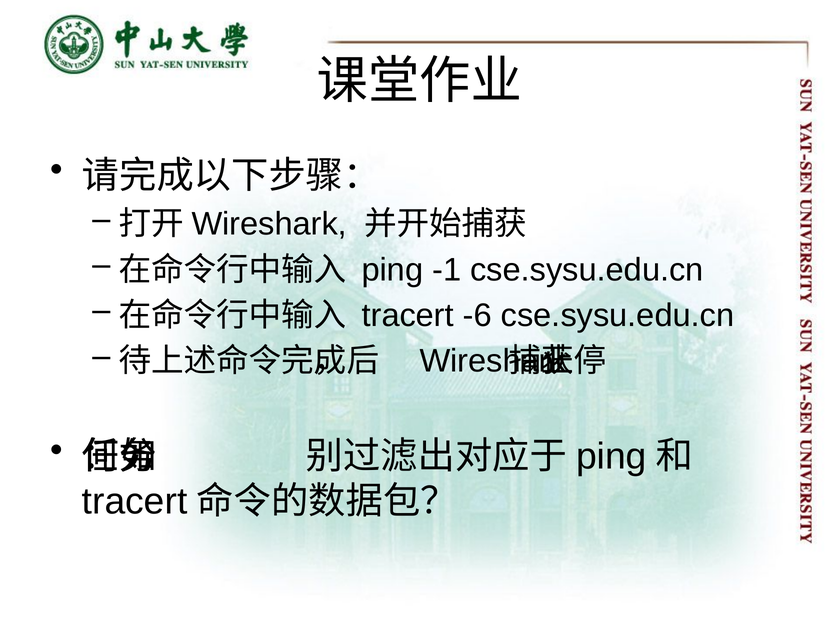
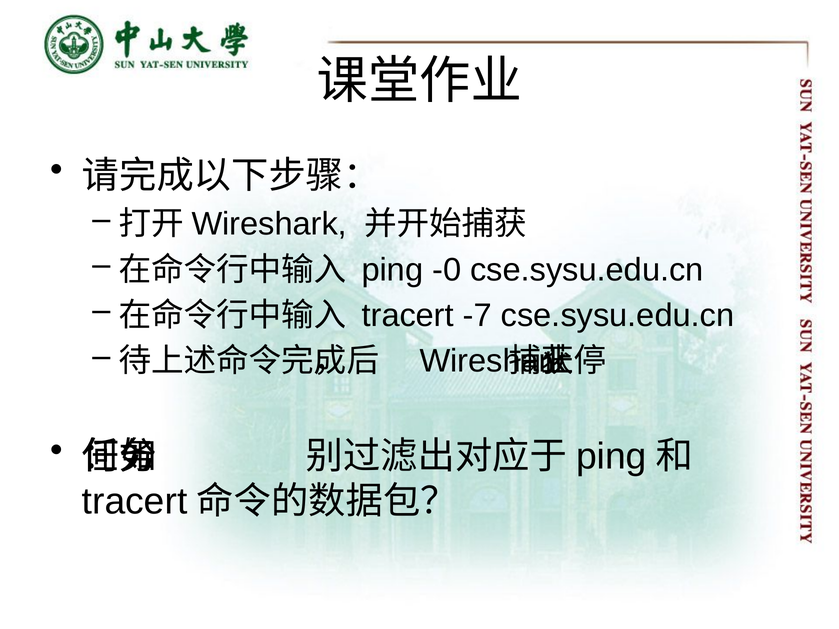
-1: -1 -> -0
-6: -6 -> -7
